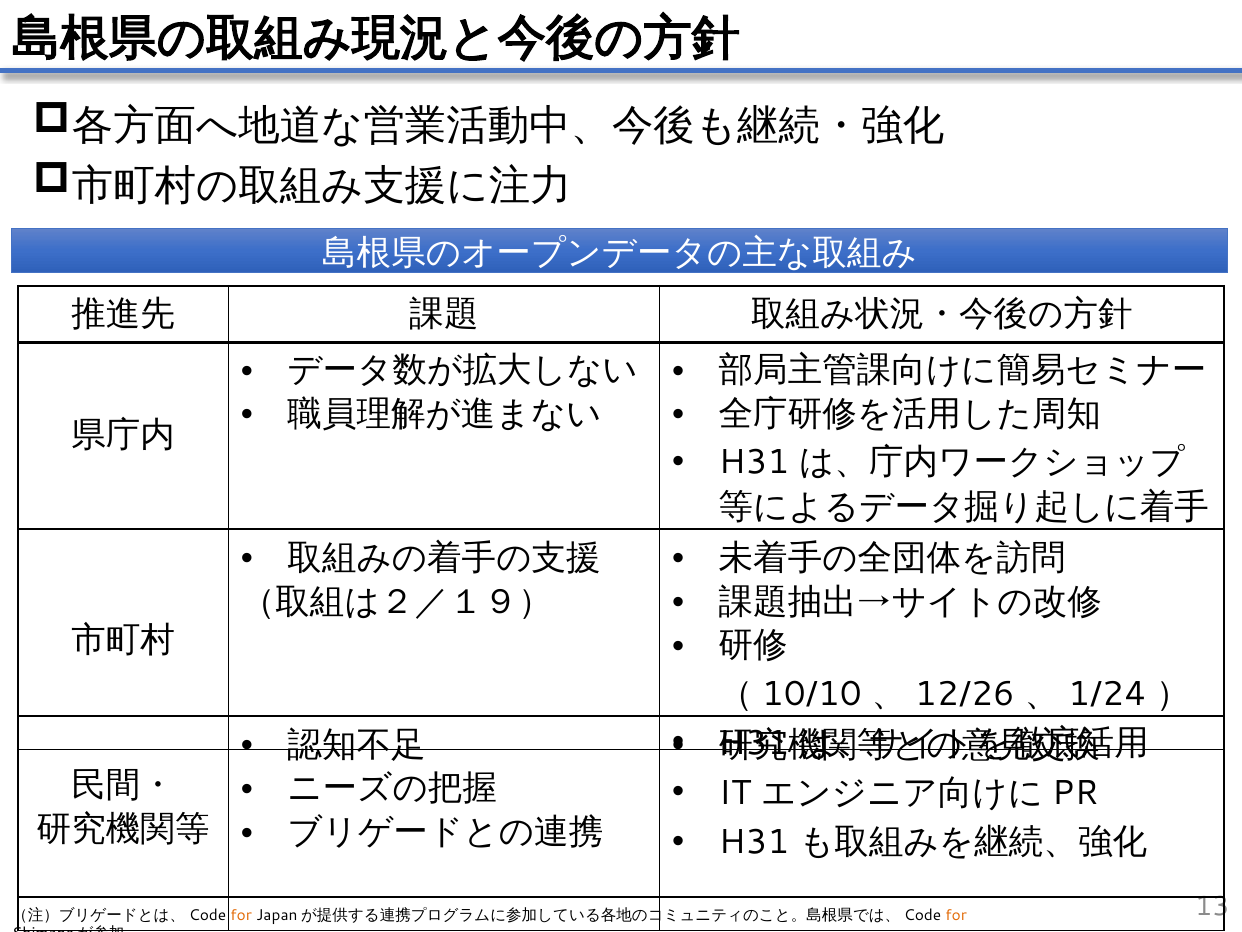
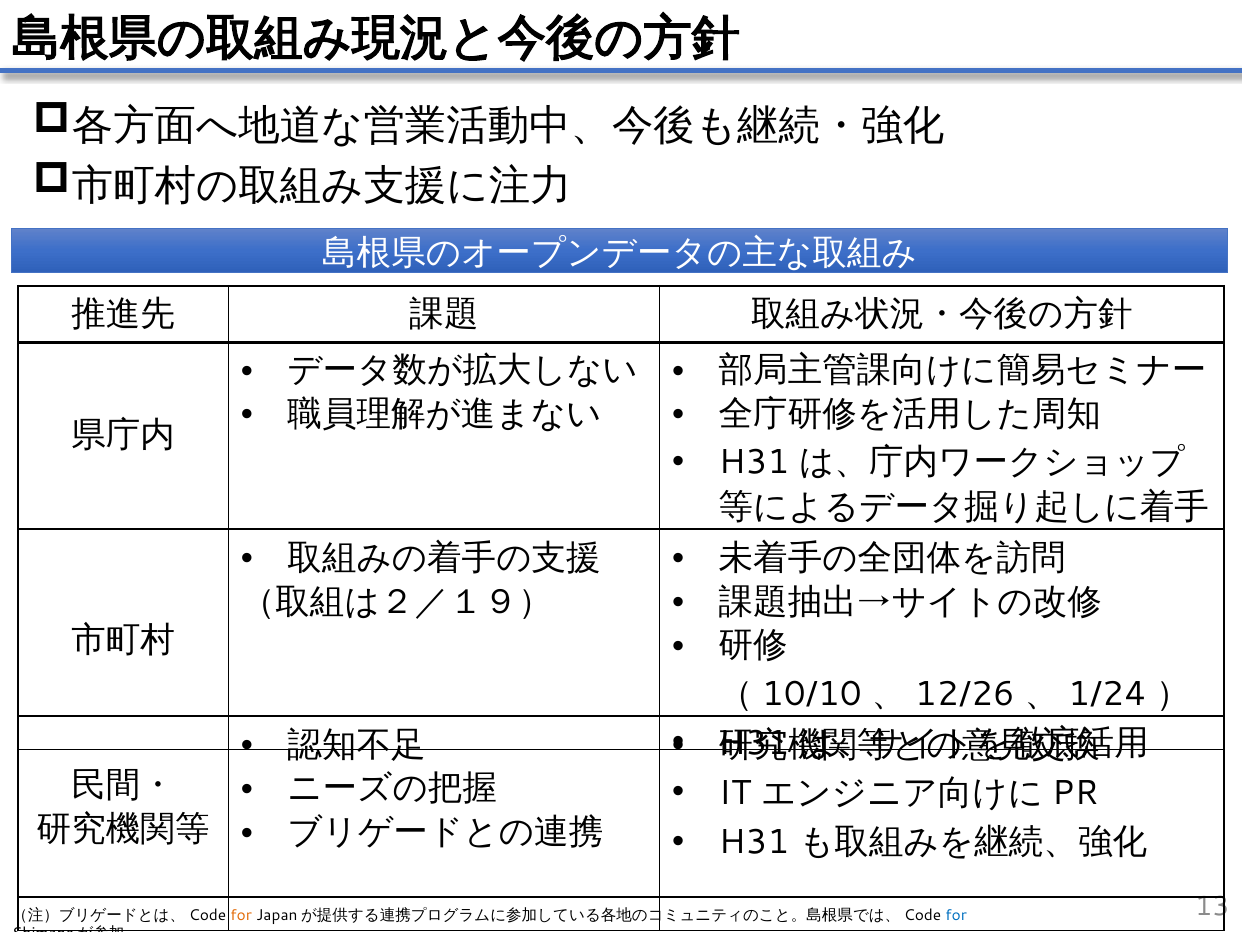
for at (956, 915) colour: orange -> blue
